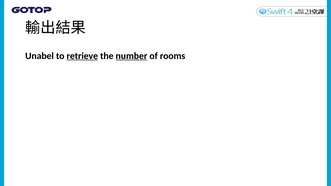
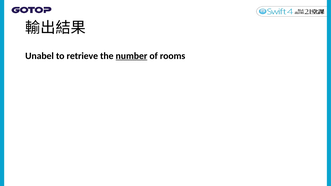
retrieve underline: present -> none
